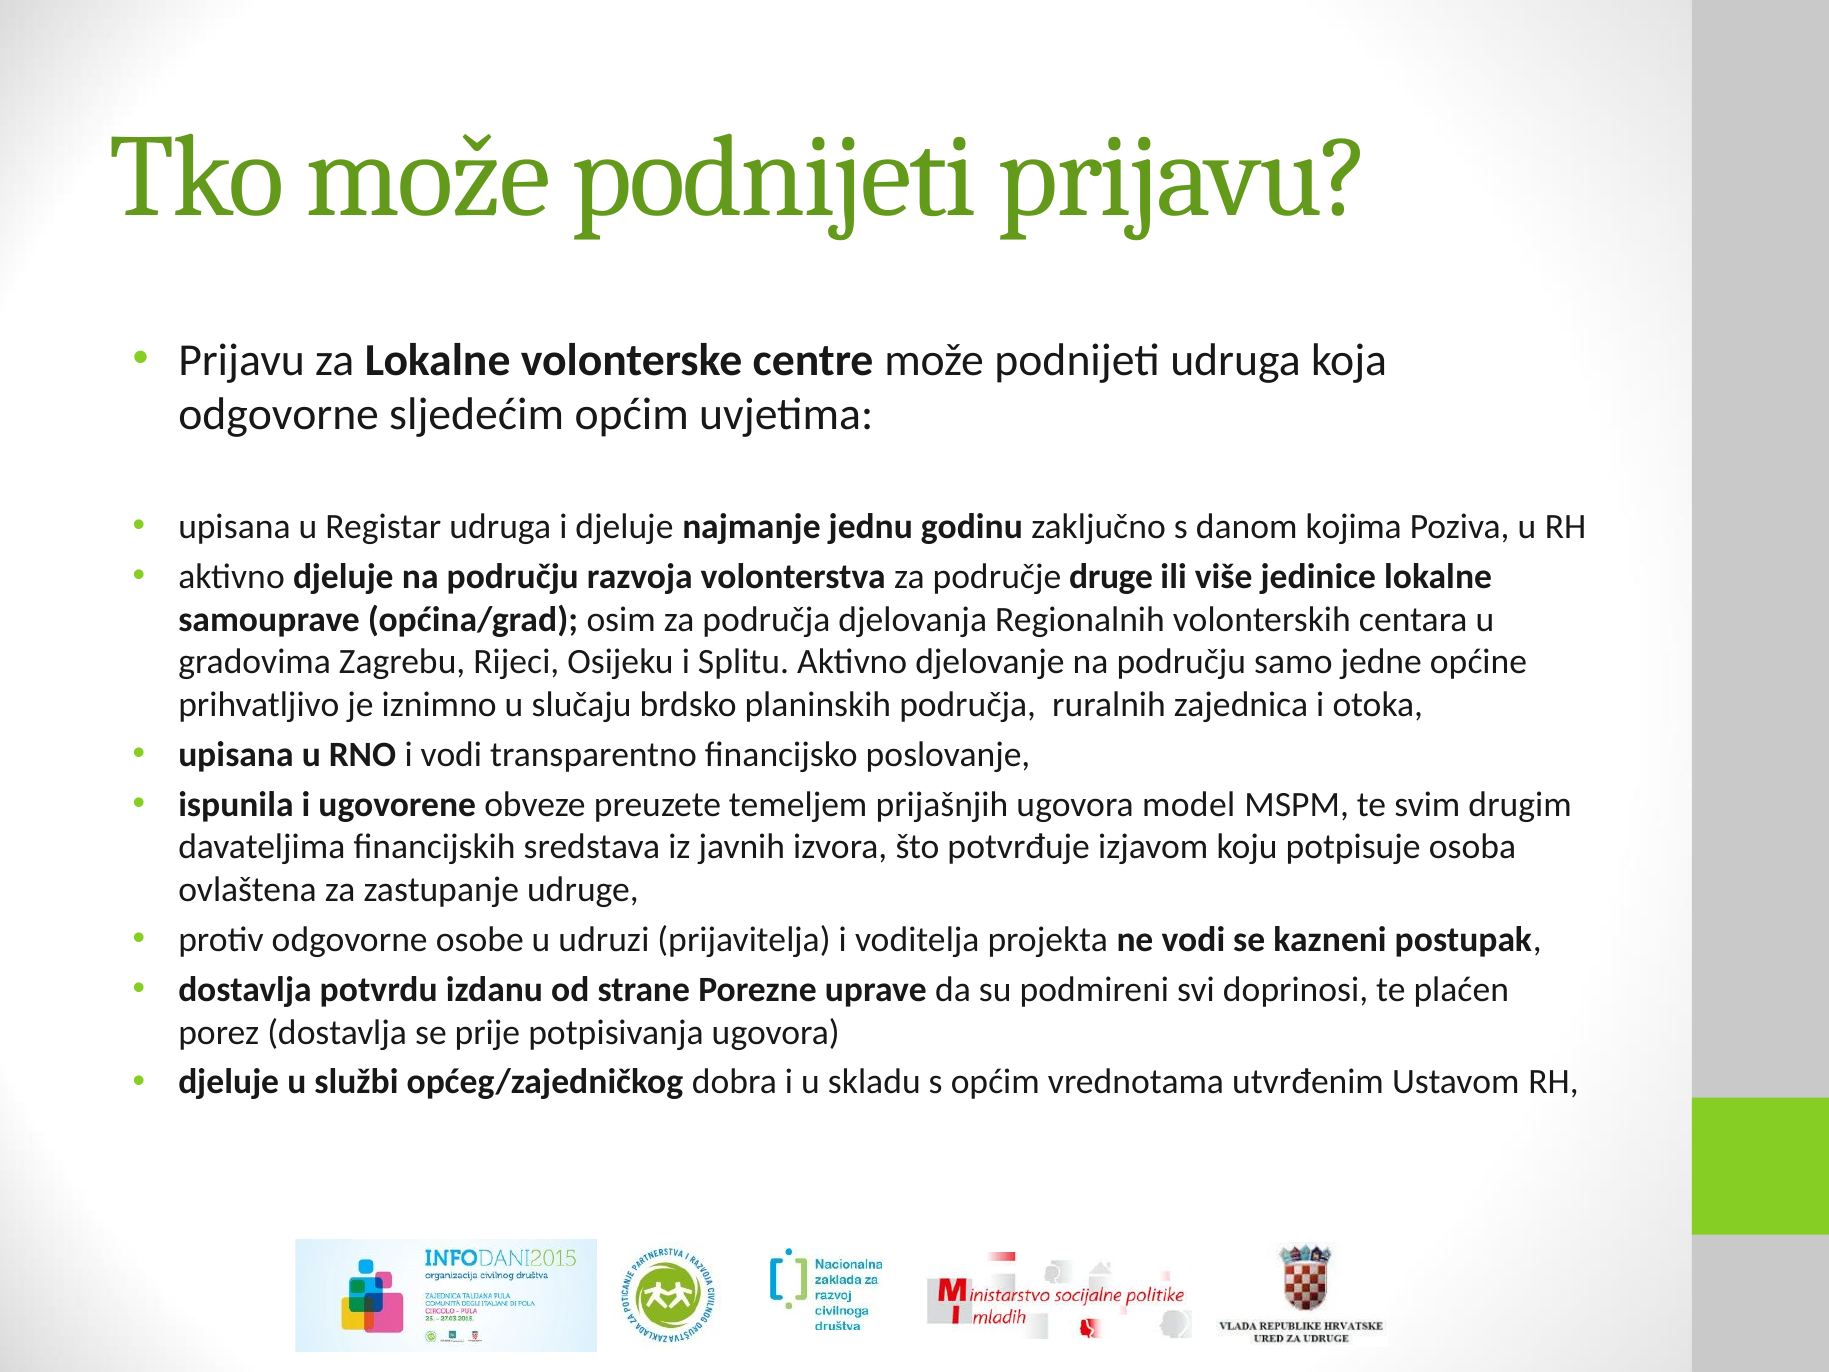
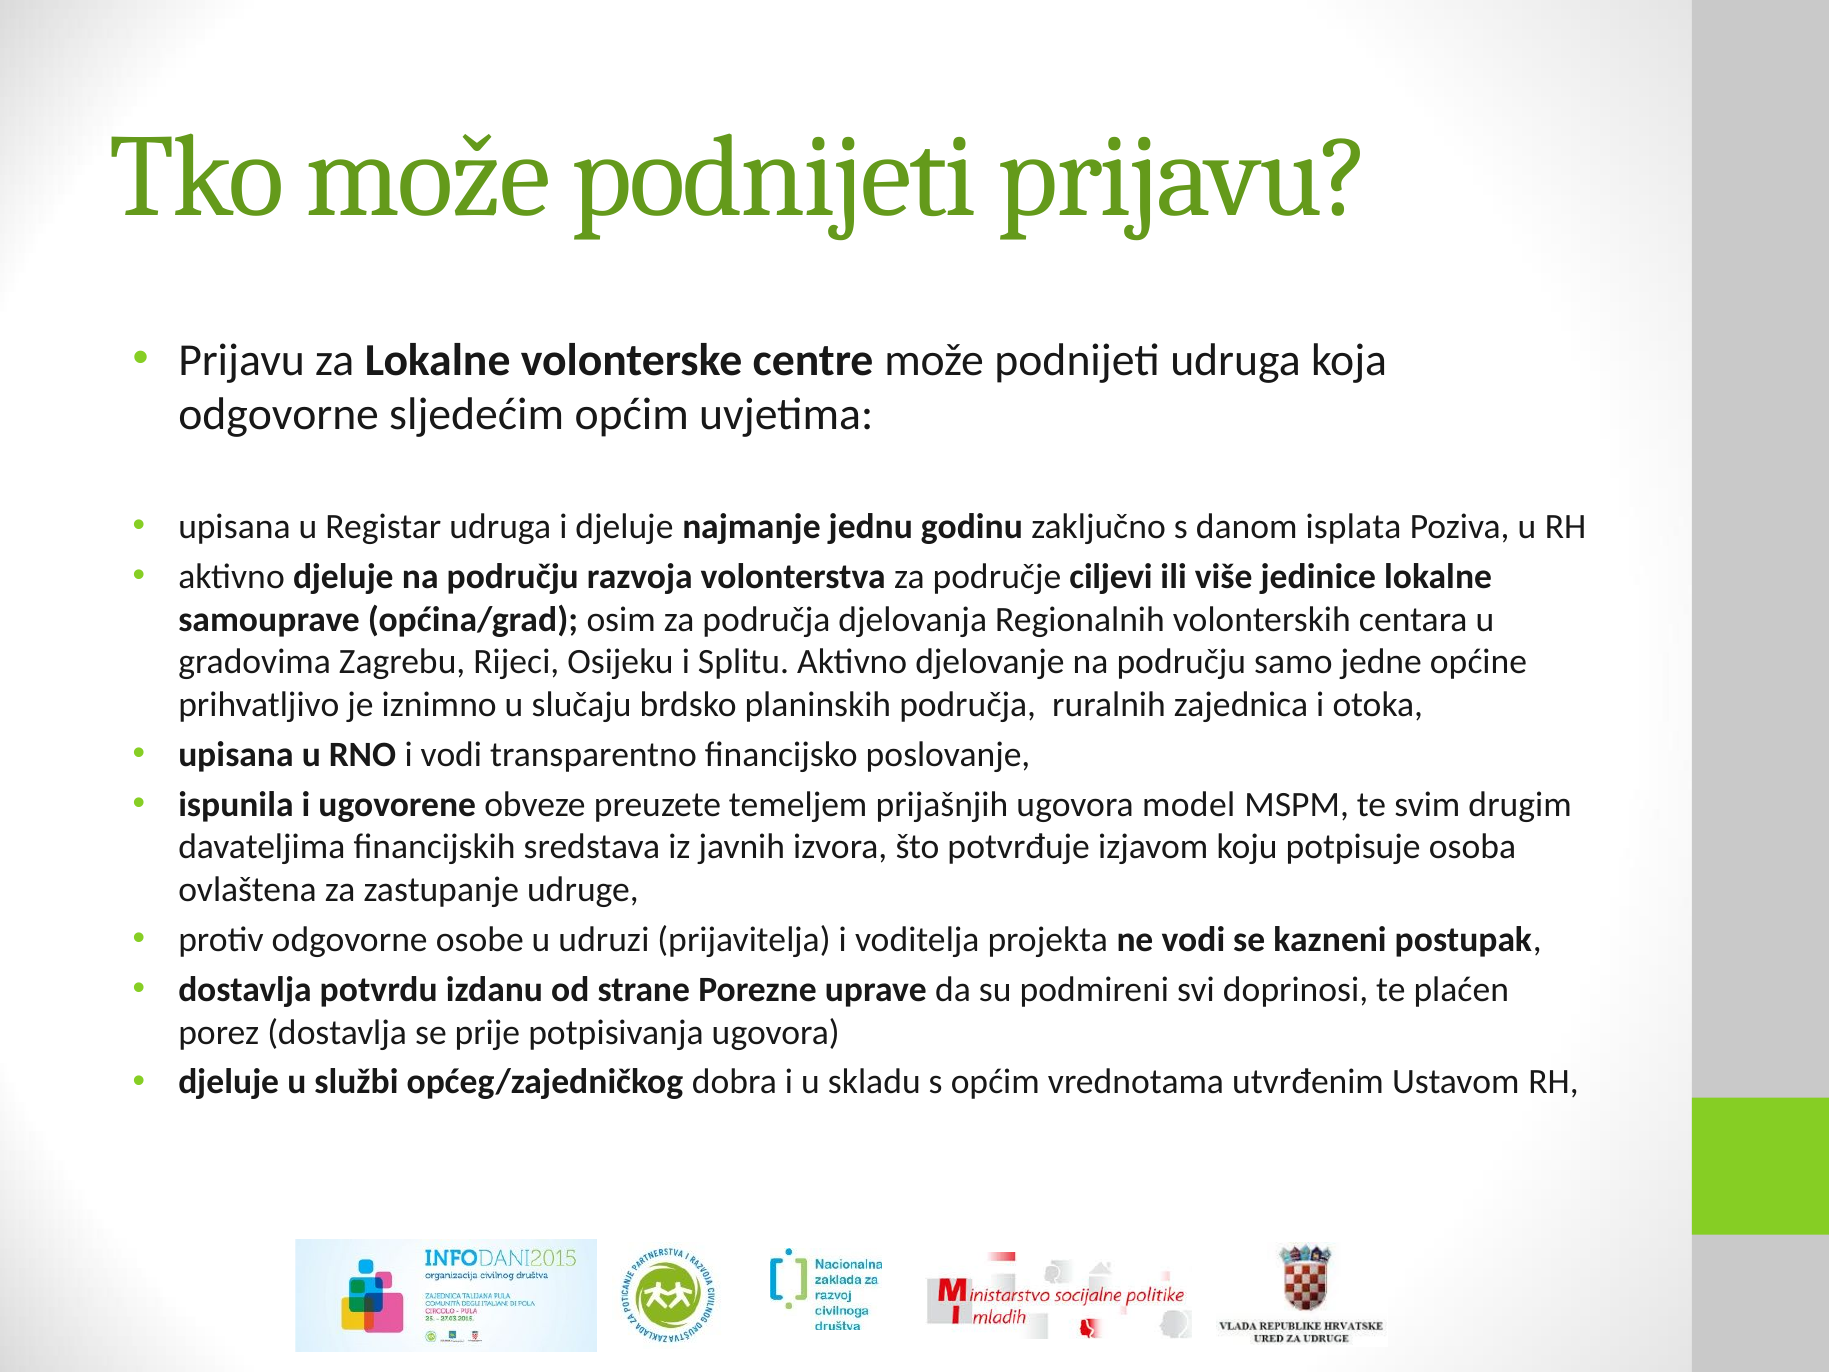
kojima: kojima -> isplata
druge: druge -> ciljevi
